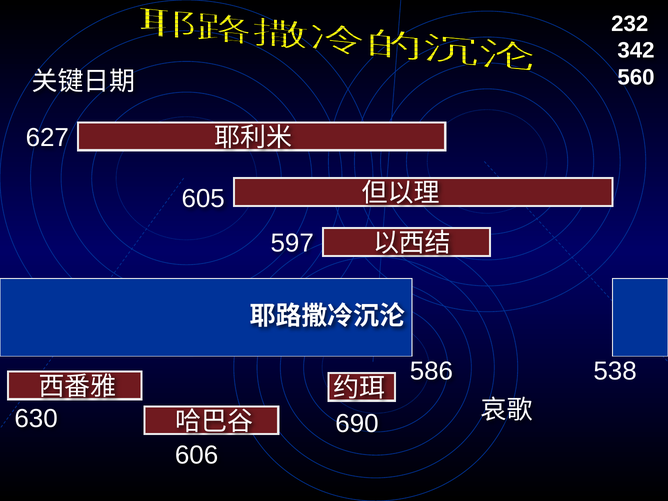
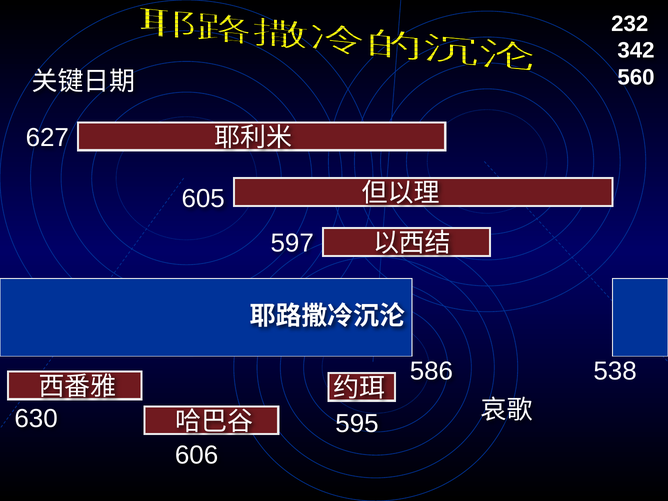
690: 690 -> 595
